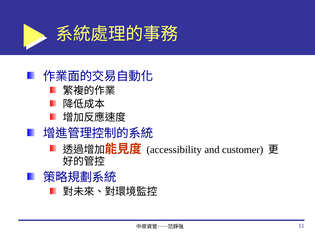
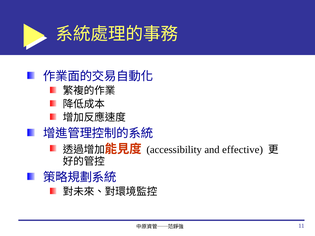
customer: customer -> effective
